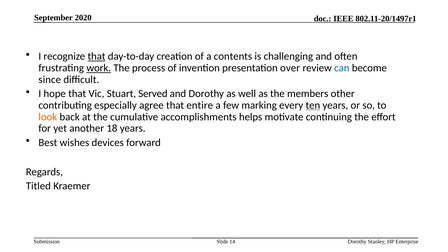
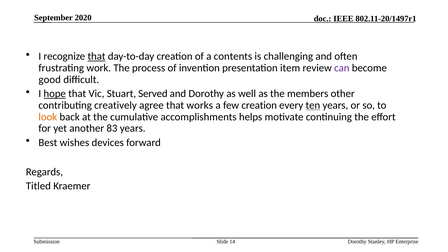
work underline: present -> none
over: over -> item
can colour: blue -> purple
since: since -> good
hope underline: none -> present
especially: especially -> creatively
entire: entire -> works
few marking: marking -> creation
18: 18 -> 83
